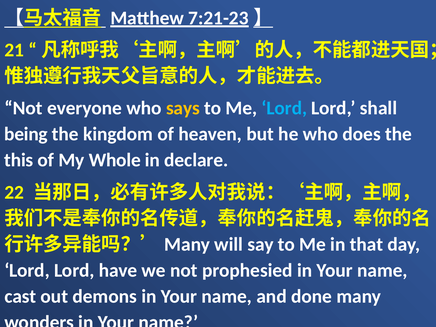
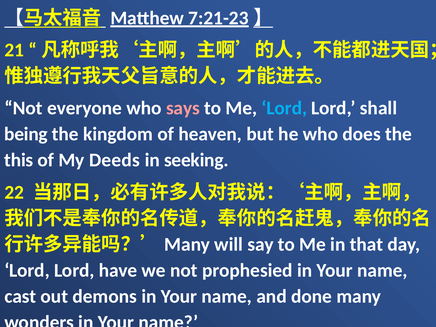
says colour: yellow -> pink
Whole: Whole -> Deeds
declare: declare -> seeking
